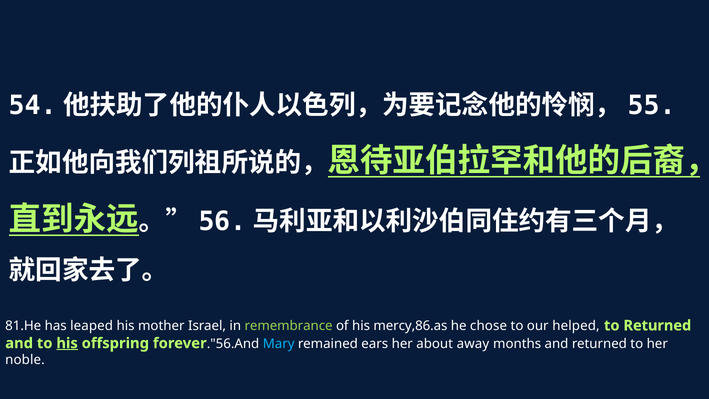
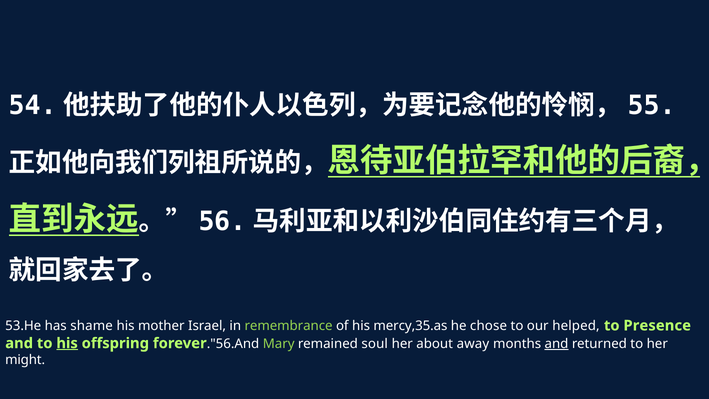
81.He: 81.He -> 53.He
leaped: leaped -> shame
mercy,86.as: mercy,86.as -> mercy,35.as
to Returned: Returned -> Presence
Mary colour: light blue -> light green
ears: ears -> soul
and at (556, 344) underline: none -> present
noble: noble -> might
